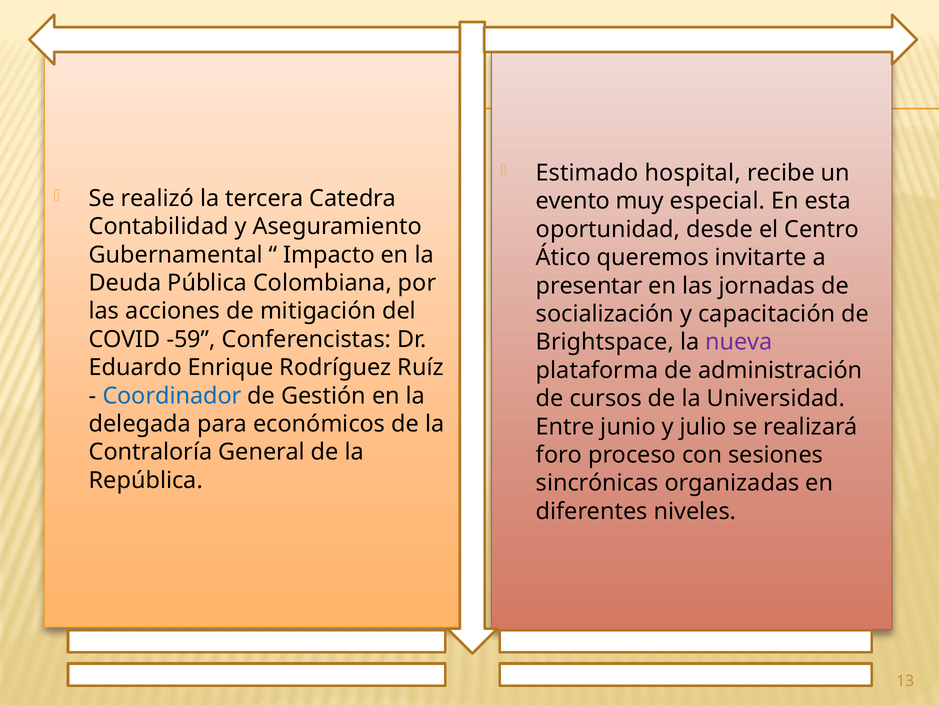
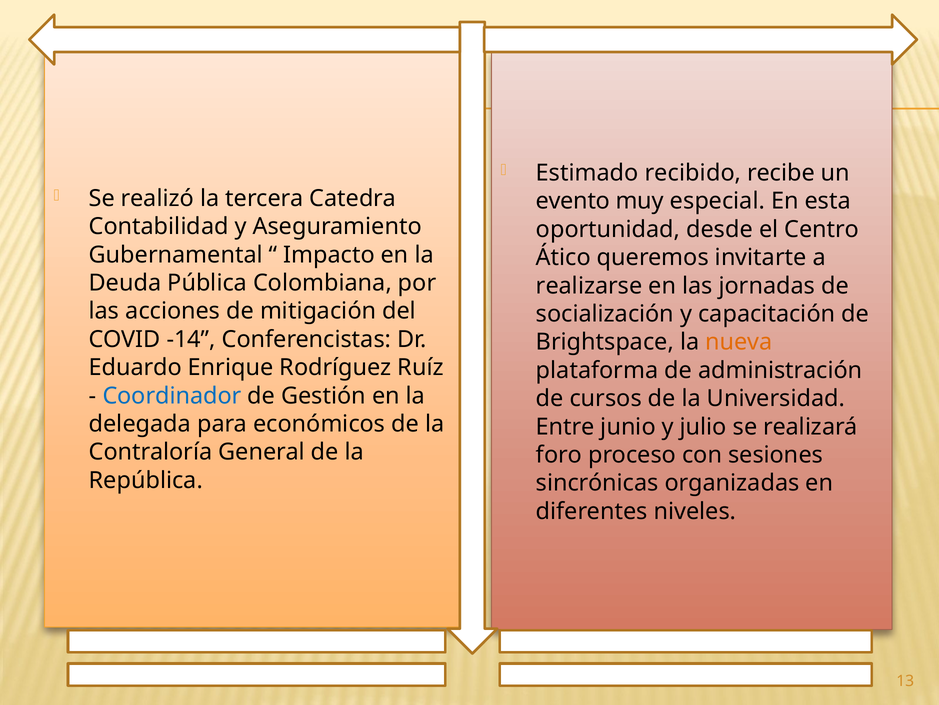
hospital: hospital -> recibido
presentar: presentar -> realizarse
-59: -59 -> -14
nueva colour: purple -> orange
